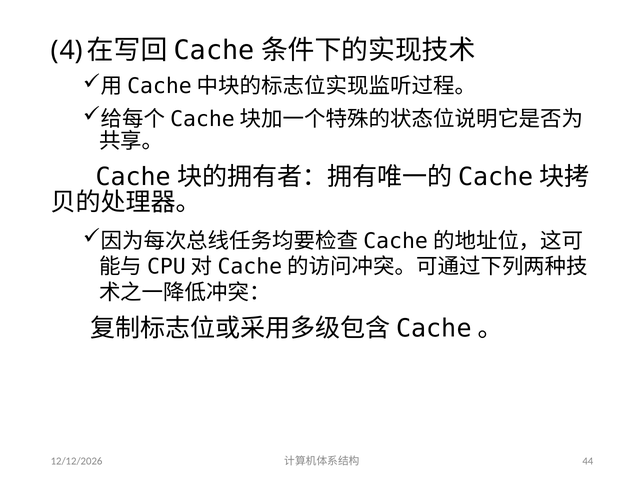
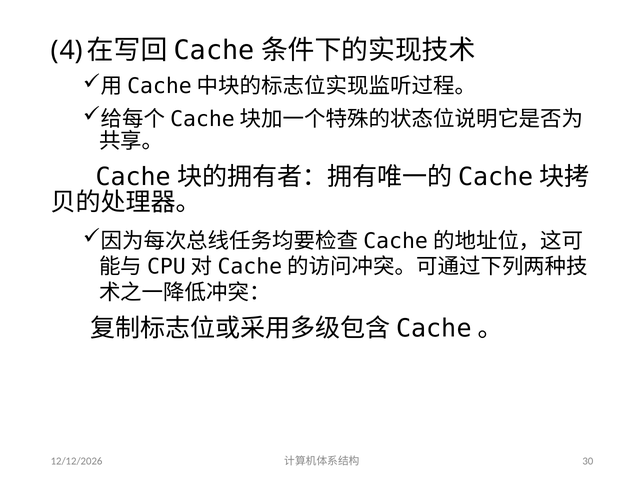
44: 44 -> 30
